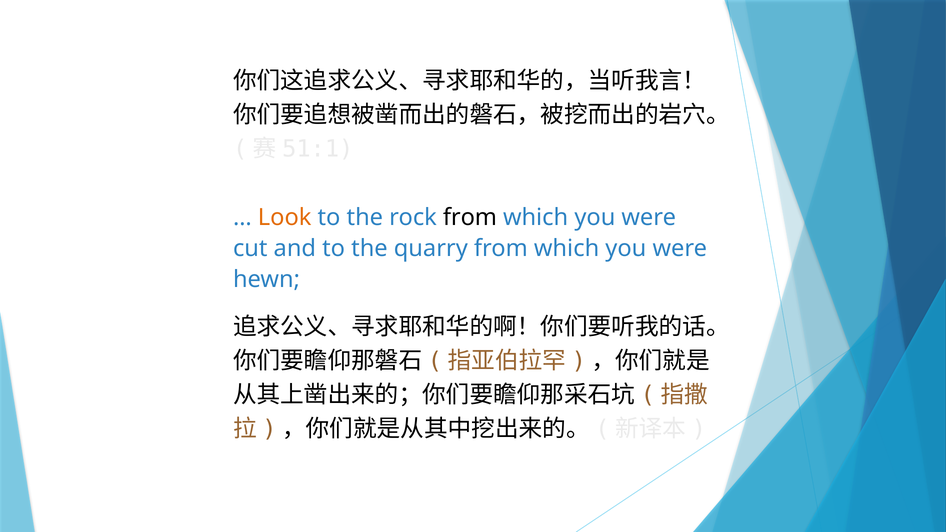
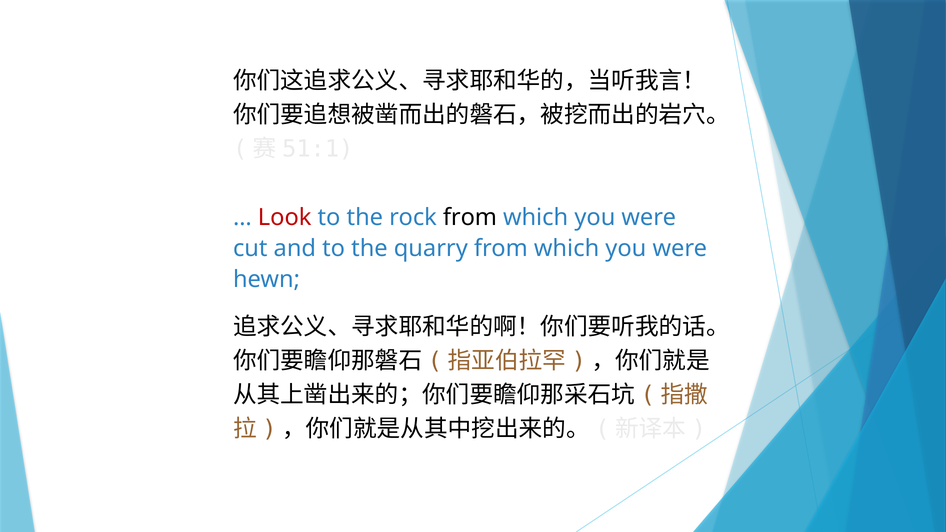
Look colour: orange -> red
